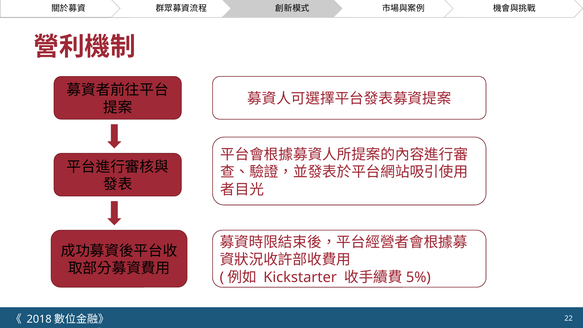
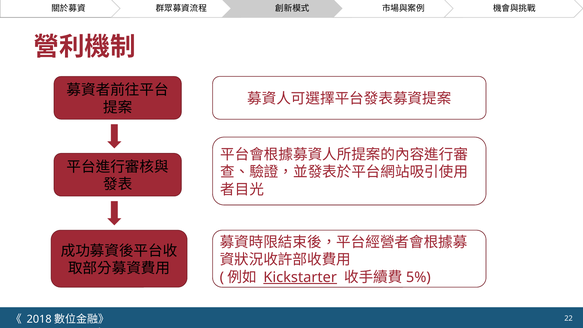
Kickstarter underline: none -> present
